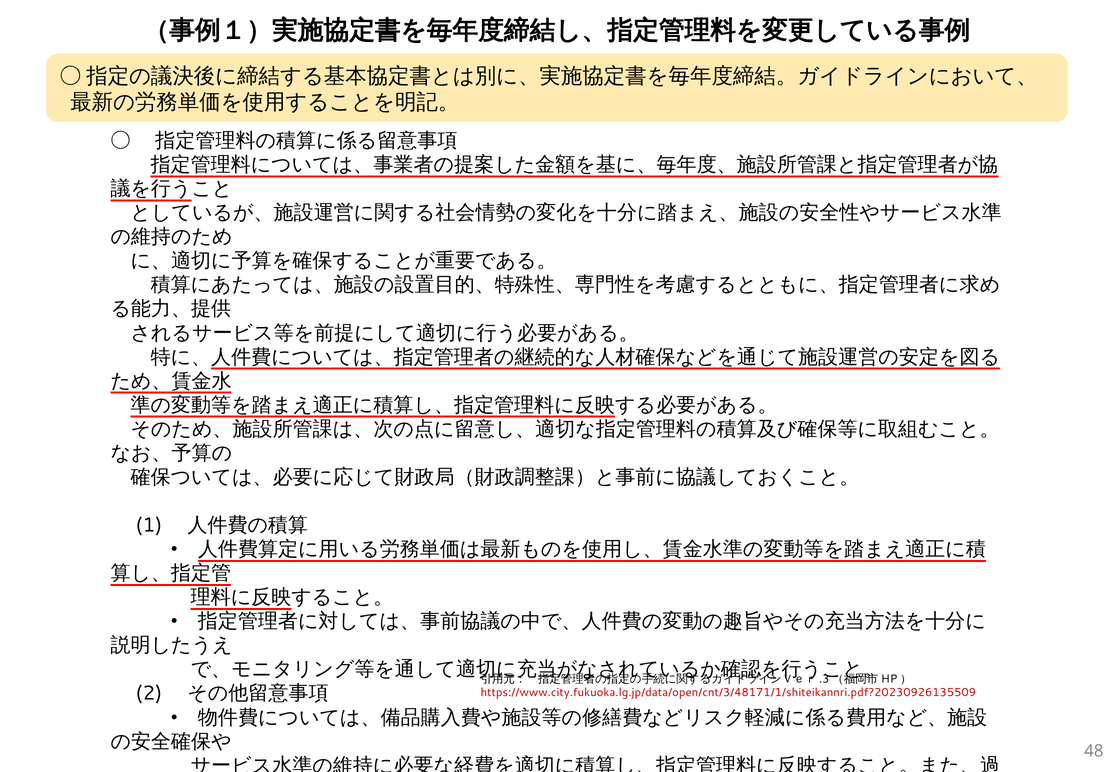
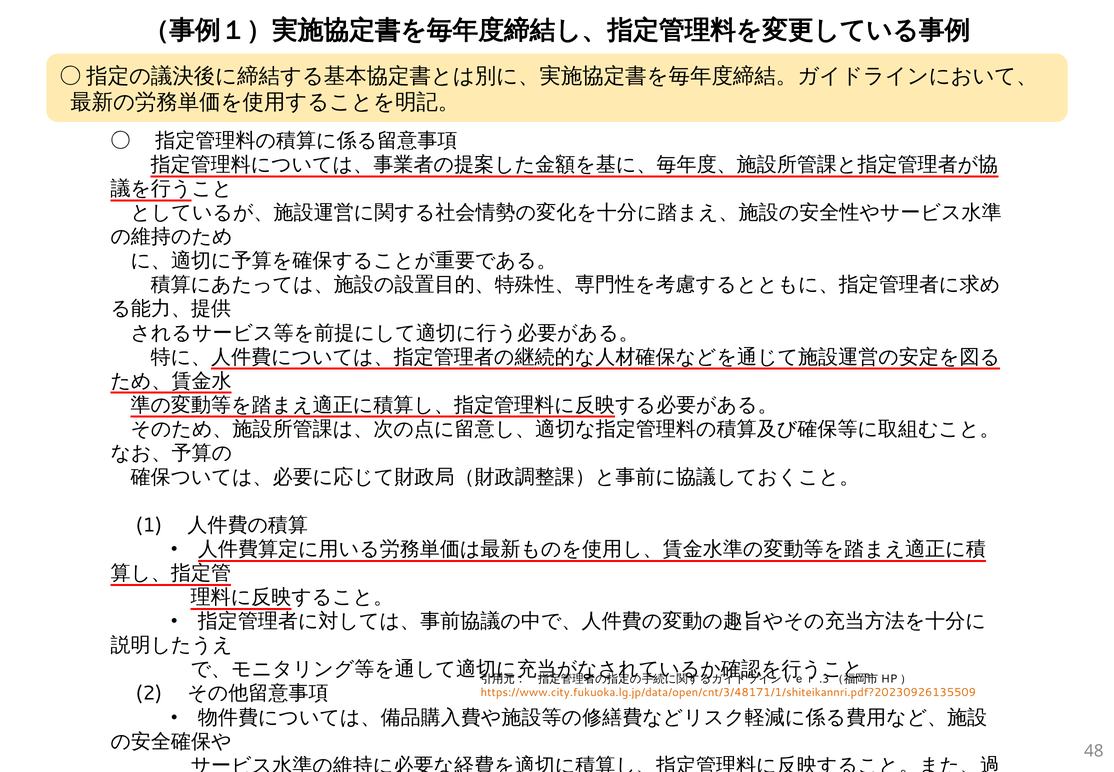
https://www.city.fukuoka.lg.jp/data/open/cnt/3/48171/1/shiteikannri.pdf?20230926135509 colour: red -> orange
